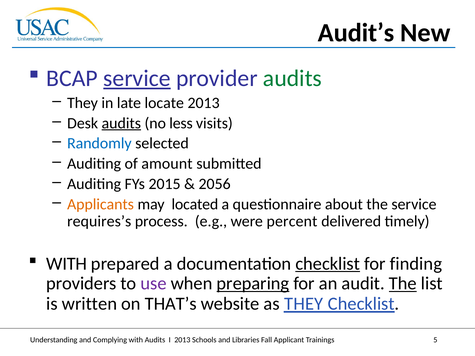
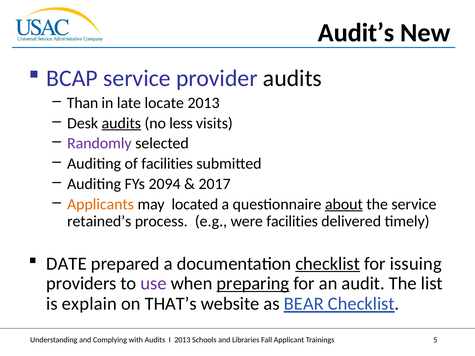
service at (137, 78) underline: present -> none
audits at (292, 78) colour: green -> black
They at (82, 103): They -> Than
Randomly colour: blue -> purple
of amount: amount -> facilities
2015: 2015 -> 2094
2056: 2056 -> 2017
about underline: none -> present
requires’s: requires’s -> retained’s
were percent: percent -> facilities
WITH at (67, 264): WITH -> DATE
finding: finding -> issuing
The at (403, 284) underline: present -> none
written: written -> explain
as THEY: THEY -> BEAR
